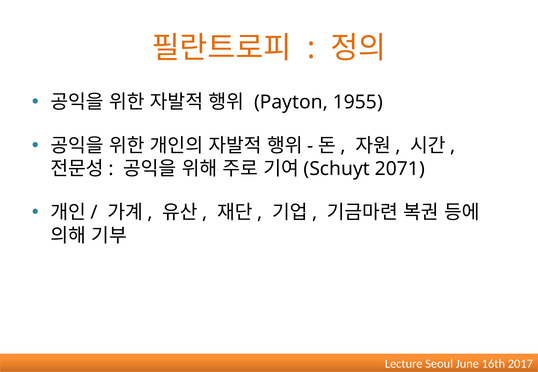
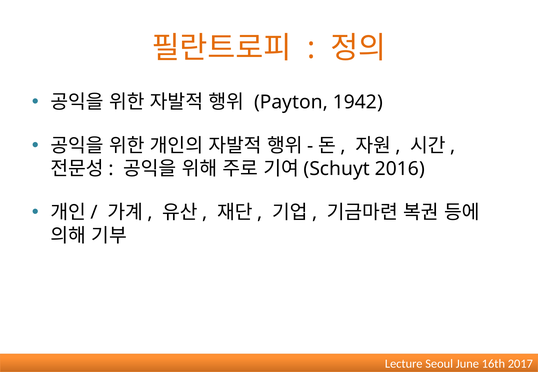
1955: 1955 -> 1942
2071: 2071 -> 2016
